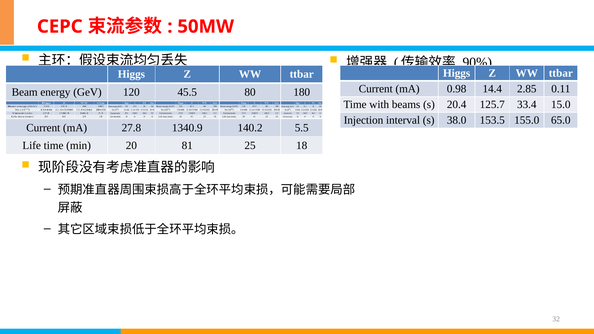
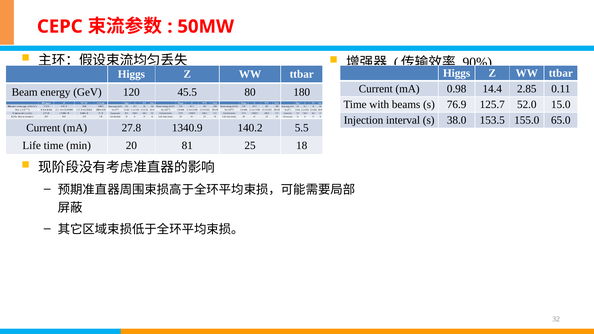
20.4: 20.4 -> 76.9
33.4: 33.4 -> 52.0
